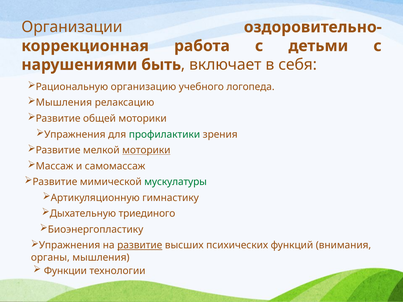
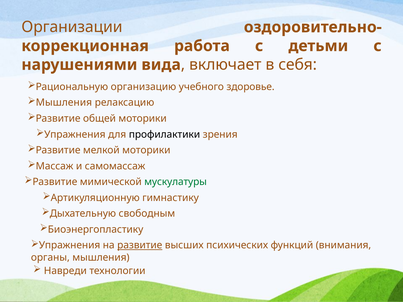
быть: быть -> вида
логопеда: логопеда -> здоровье
профилактики colour: green -> black
моторики at (146, 150) underline: present -> none
триединого: триединого -> свободным
Функции: Функции -> Навреди
